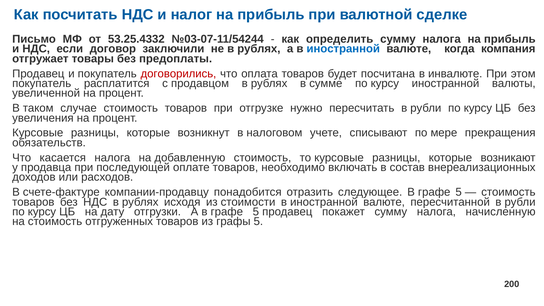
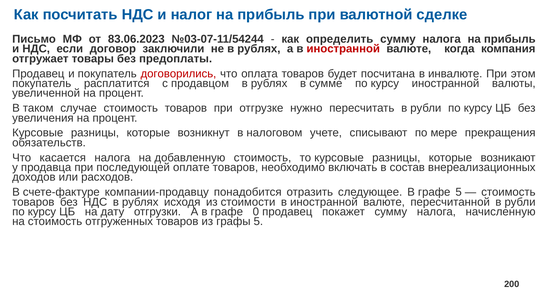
53.25.4332: 53.25.4332 -> 83.06.2023
иностранной at (343, 49) colour: blue -> red
А в графе 5: 5 -> 0
